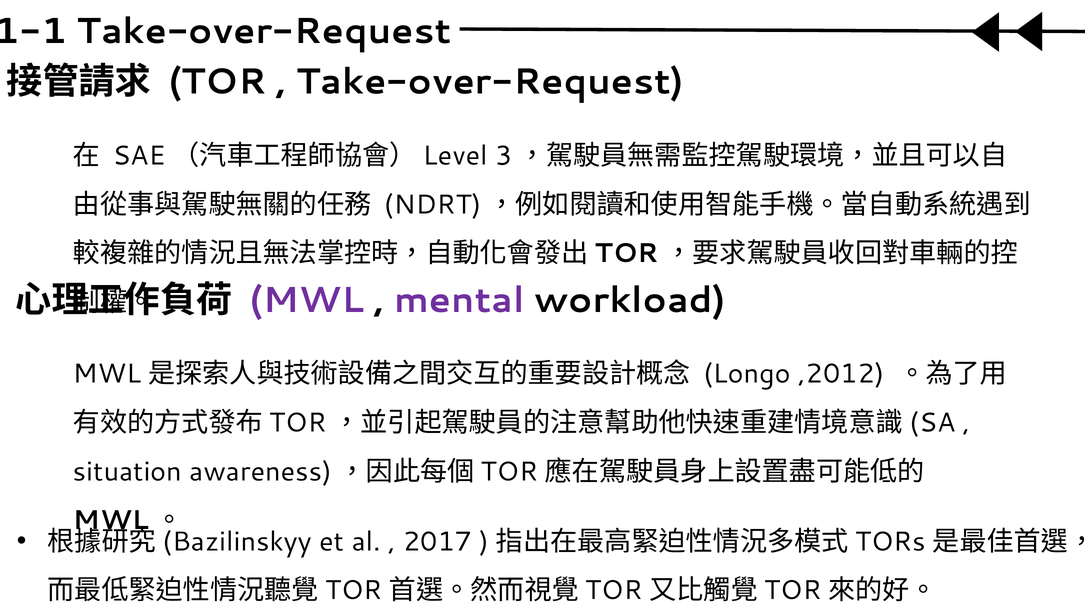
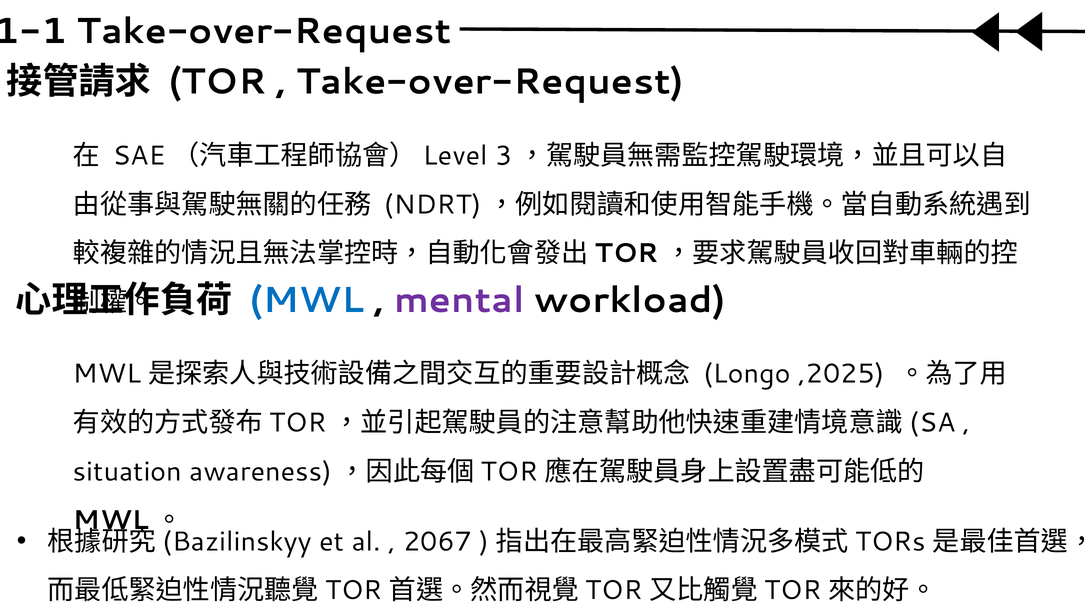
MWL colour: purple -> blue
,2012: ,2012 -> ,2025
2017: 2017 -> 2067
